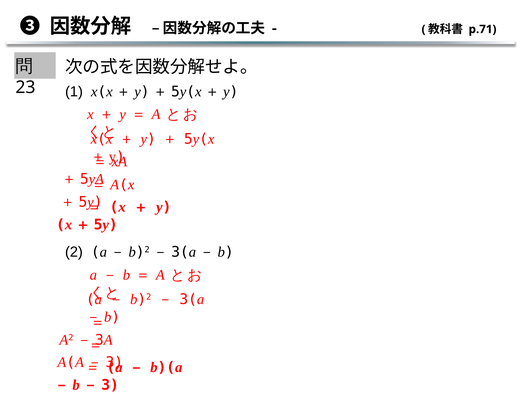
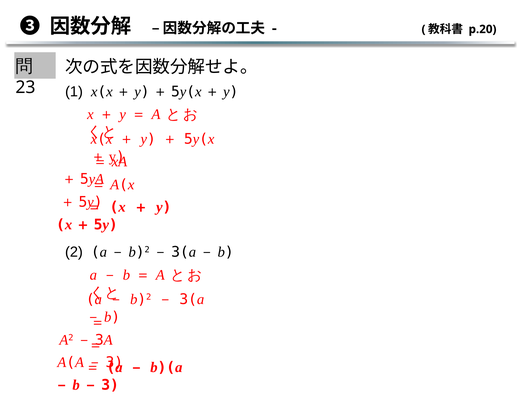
p.71: p.71 -> p.20
